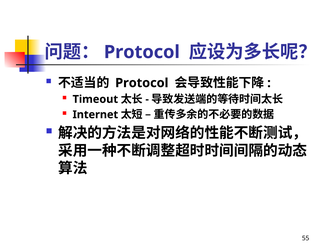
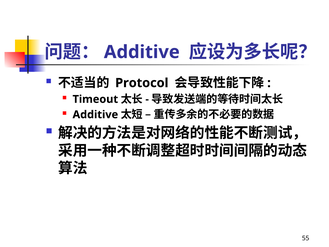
Protocol at (142, 52): Protocol -> Additive
Internet at (95, 114): Internet -> Additive
